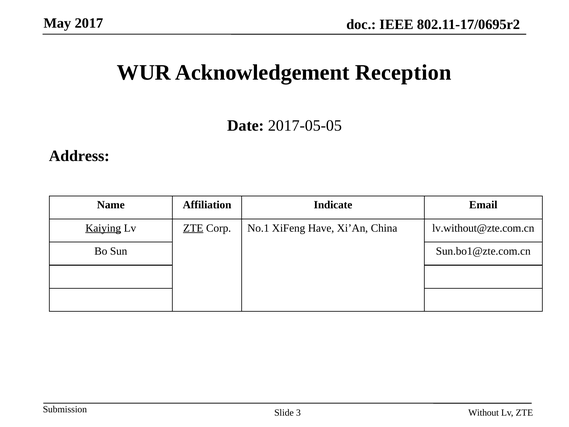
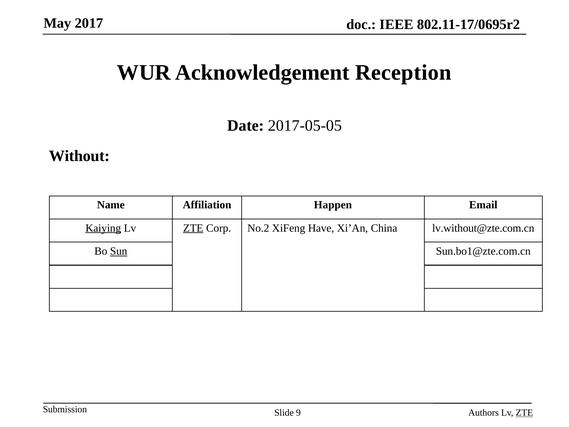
Address: Address -> Without
Indicate: Indicate -> Happen
No.1: No.1 -> No.2
Sun underline: none -> present
3: 3 -> 9
Without: Without -> Authors
ZTE at (524, 412) underline: none -> present
